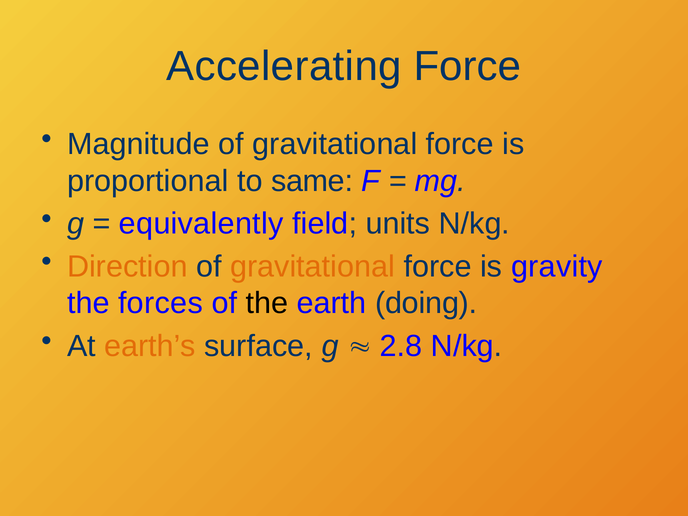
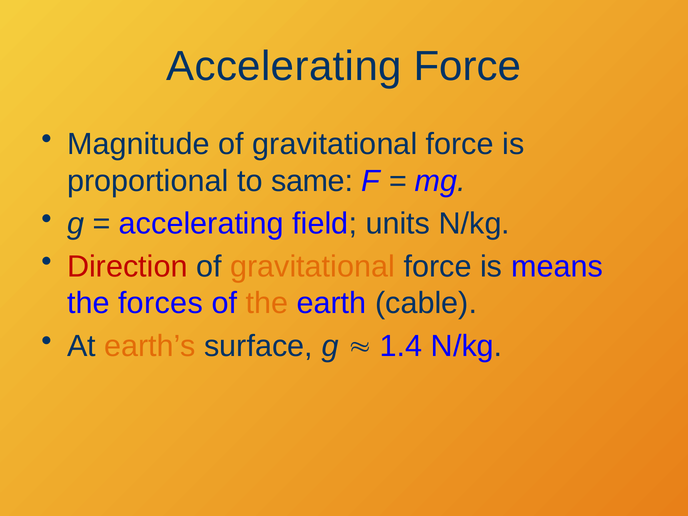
equivalently at (201, 224): equivalently -> accelerating
Direction colour: orange -> red
gravity: gravity -> means
the at (267, 303) colour: black -> orange
doing: doing -> cable
2.8: 2.8 -> 1.4
